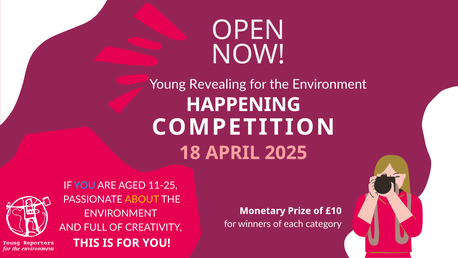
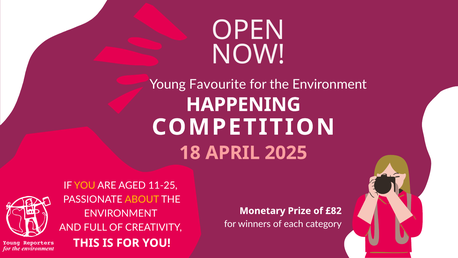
Revealing: Revealing -> Favourite
YOU at (85, 185) colour: light blue -> yellow
£10: £10 -> £82
